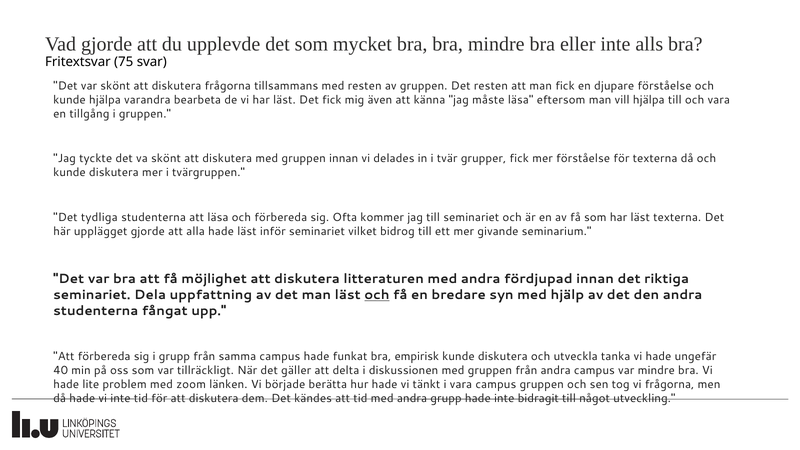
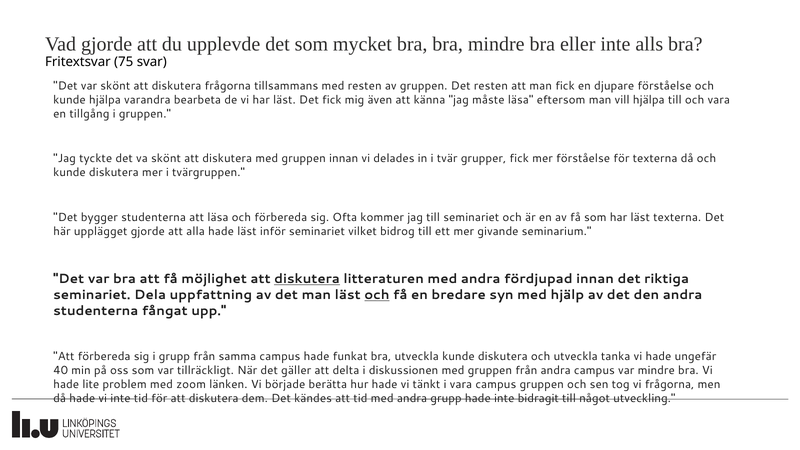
tydliga: tydliga -> bygger
diskutera at (307, 279) underline: none -> present
bra empirisk: empirisk -> utveckla
